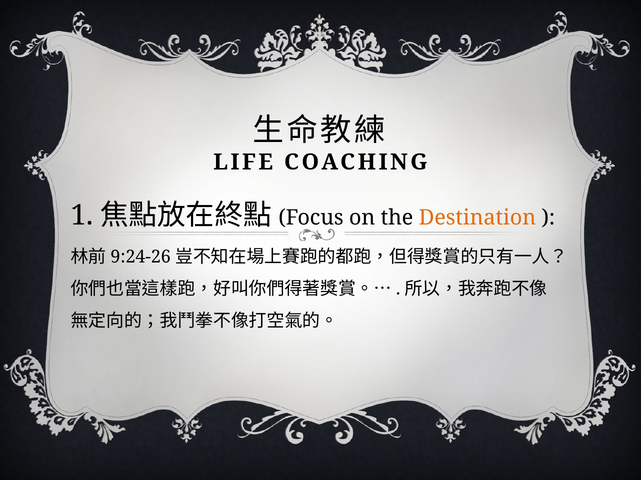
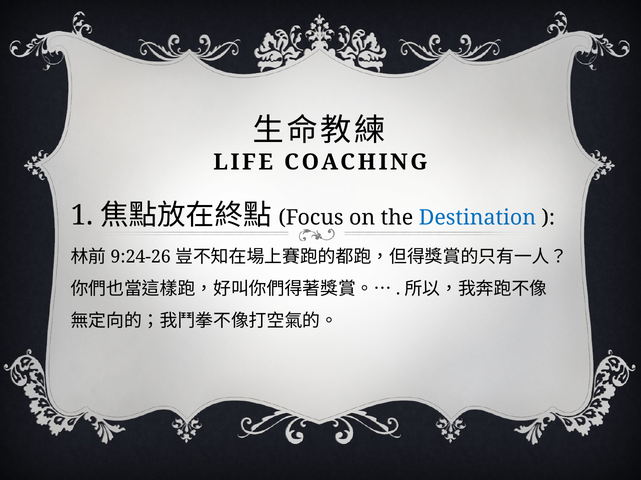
Destination colour: orange -> blue
